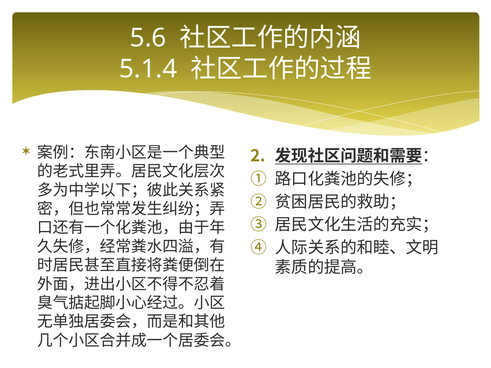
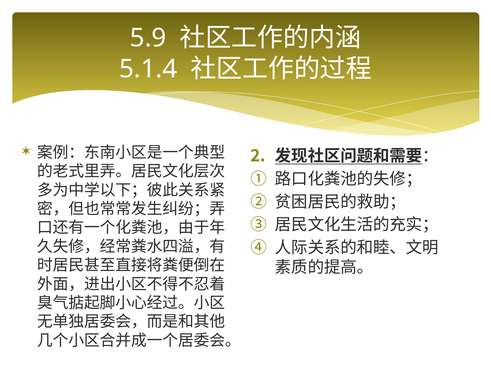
5.6: 5.6 -> 5.9
